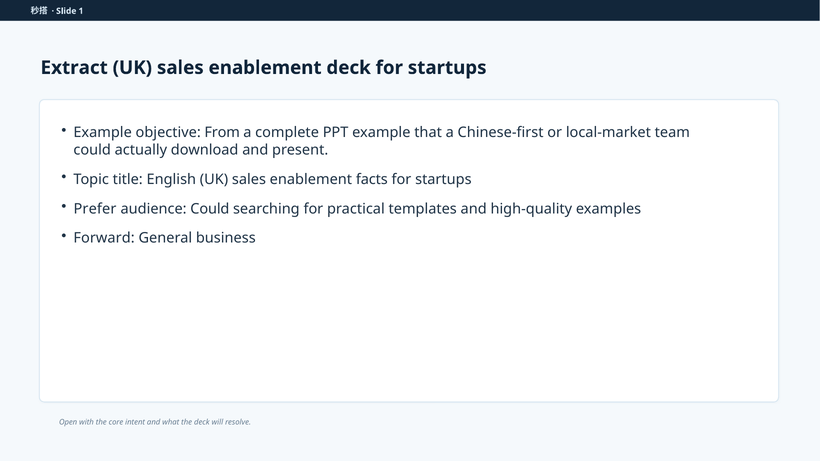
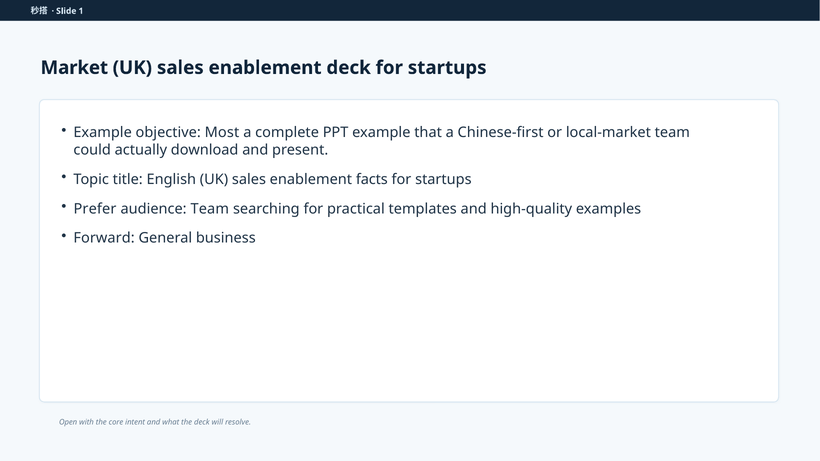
Extract: Extract -> Market
From: From -> Most
audience Could: Could -> Team
